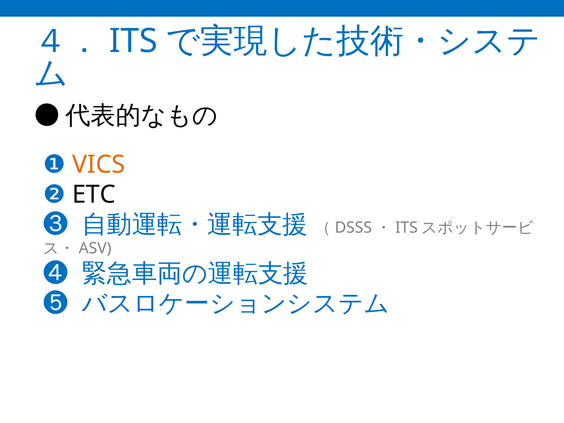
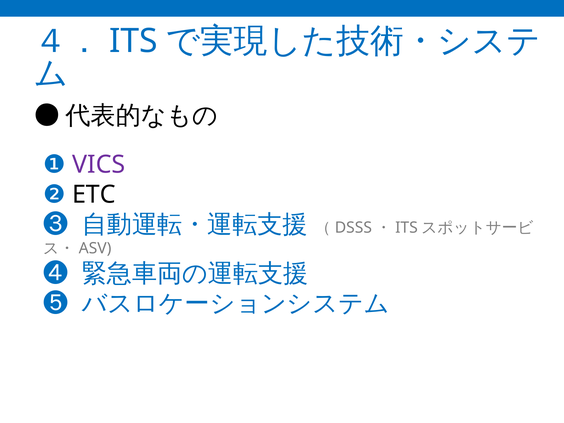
VICS colour: orange -> purple
